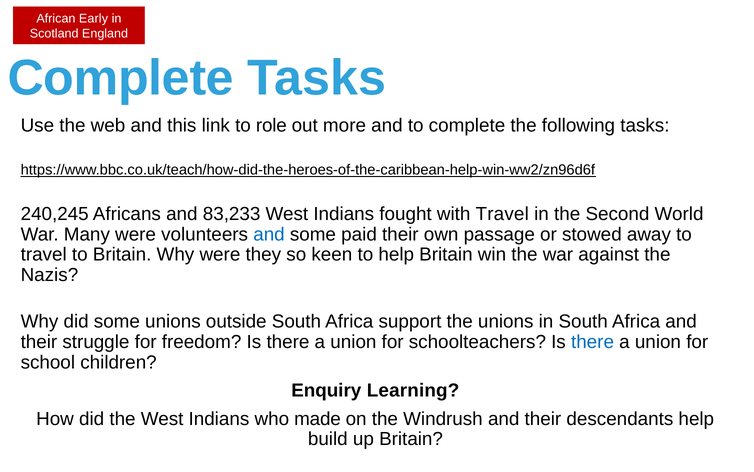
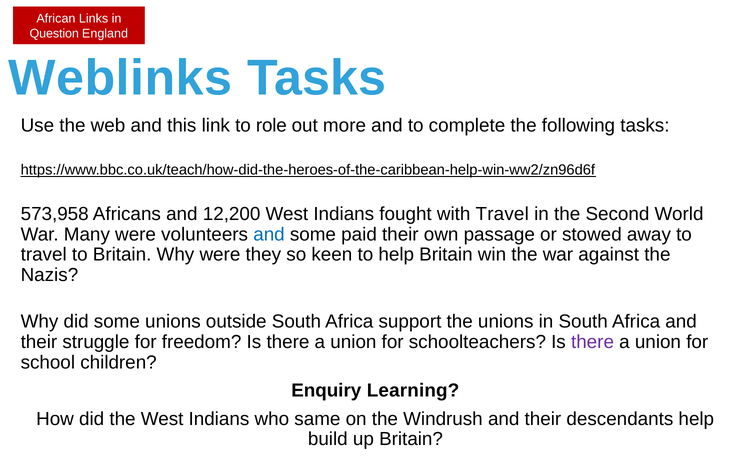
Early: Early -> Links
Scotland: Scotland -> Question
Complete at (121, 78): Complete -> Weblinks
240,245: 240,245 -> 573,958
83,233: 83,233 -> 12,200
there at (593, 341) colour: blue -> purple
made: made -> same
